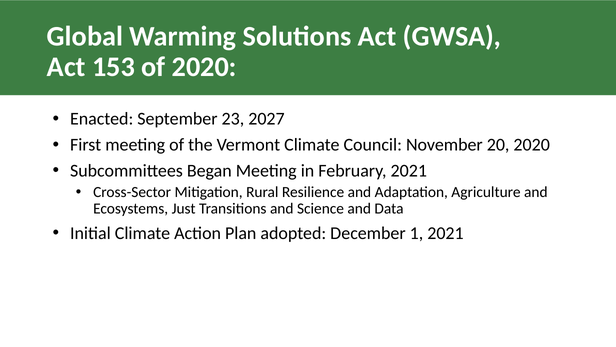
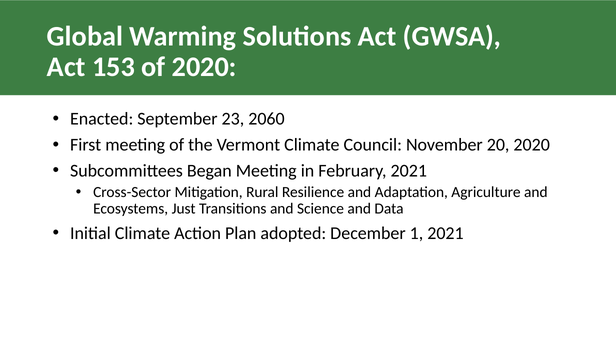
2027: 2027 -> 2060
